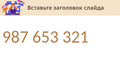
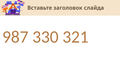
653: 653 -> 330
